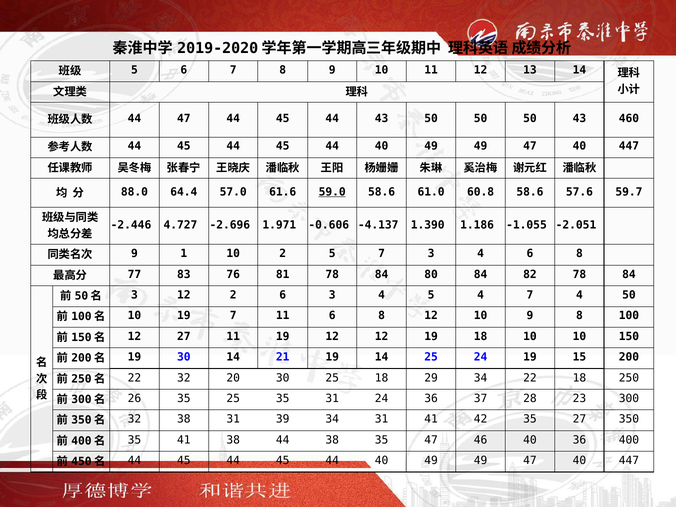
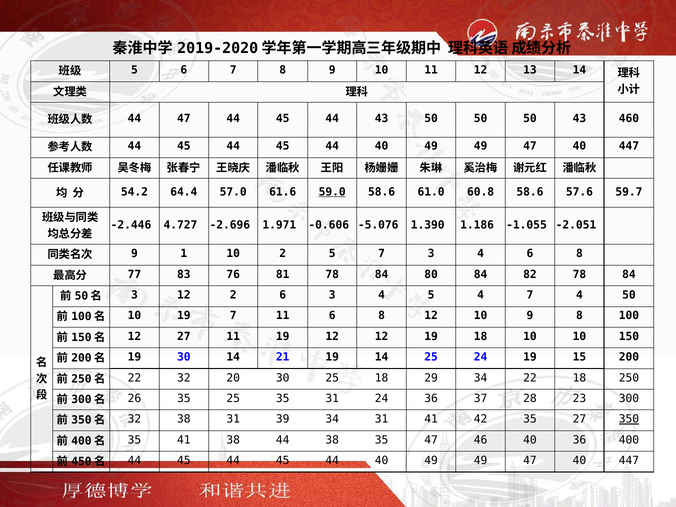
88.0: 88.0 -> 54.2
-4.137: -4.137 -> -5.076
350 underline: none -> present
